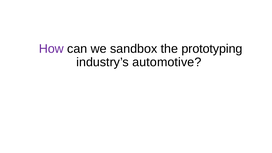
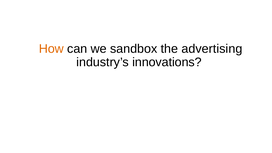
How colour: purple -> orange
prototyping: prototyping -> advertising
automotive: automotive -> innovations
